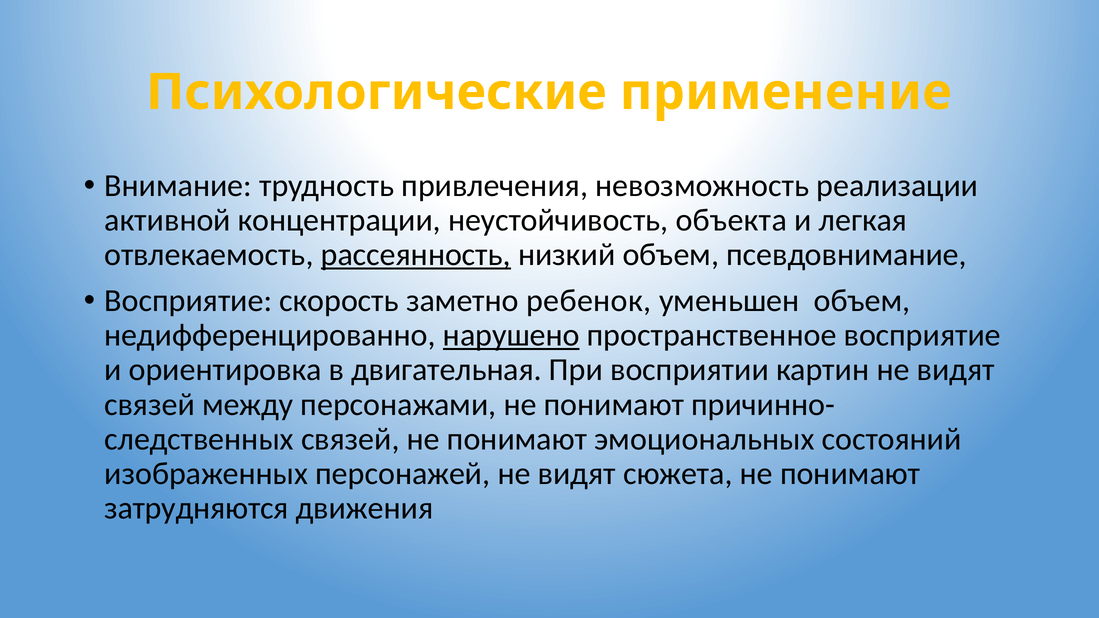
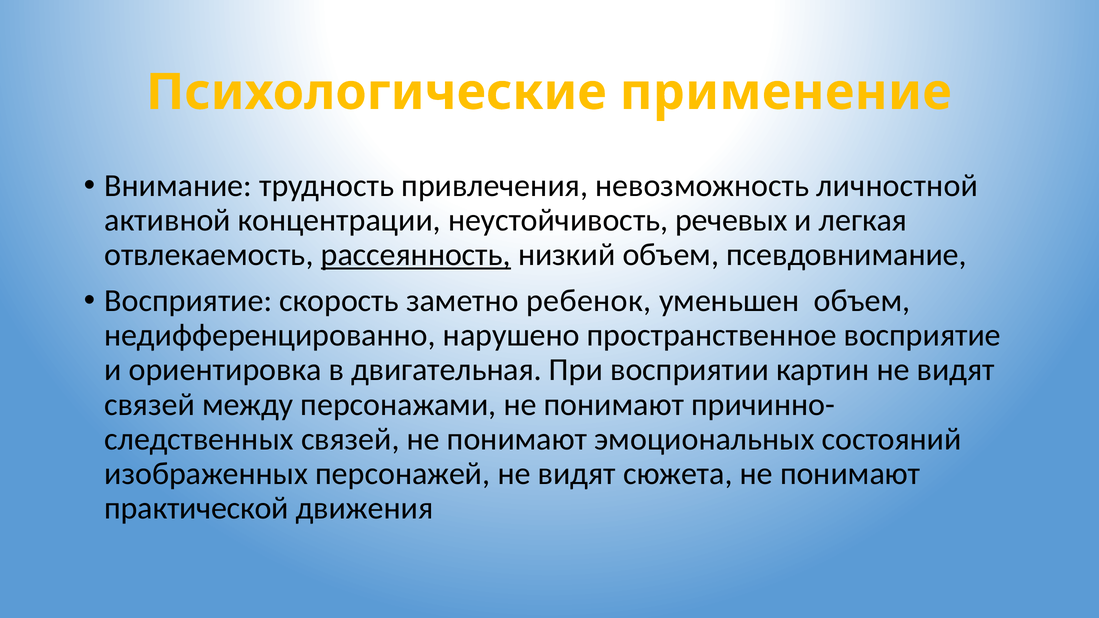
реализации: реализации -> личностной
объекта: объекта -> речевых
нарушено underline: present -> none
затрудняются: затрудняются -> практической
